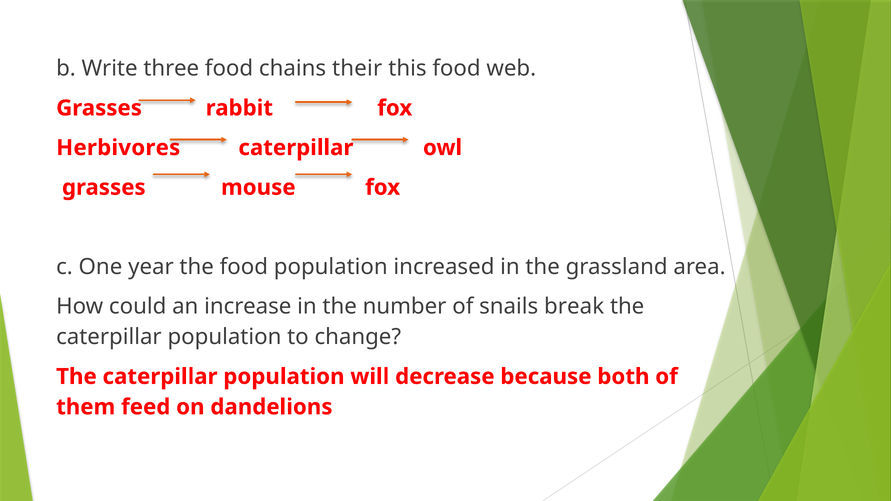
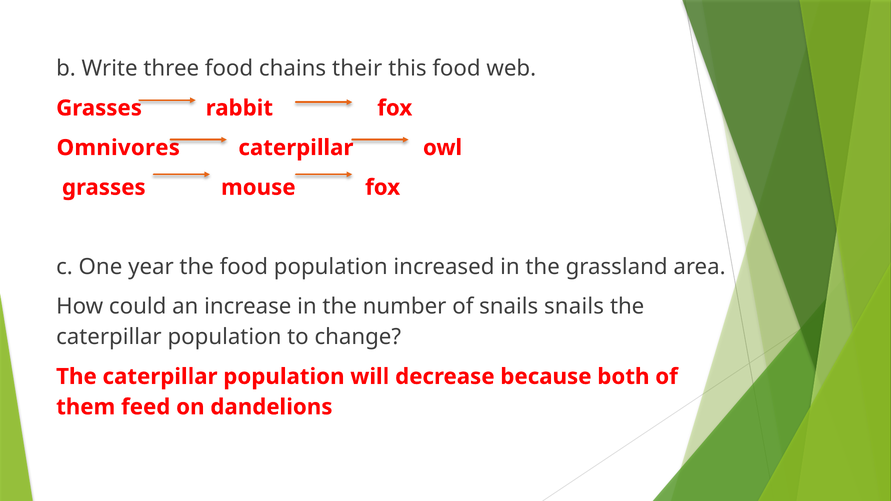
Herbivores: Herbivores -> Omnivores
snails break: break -> snails
